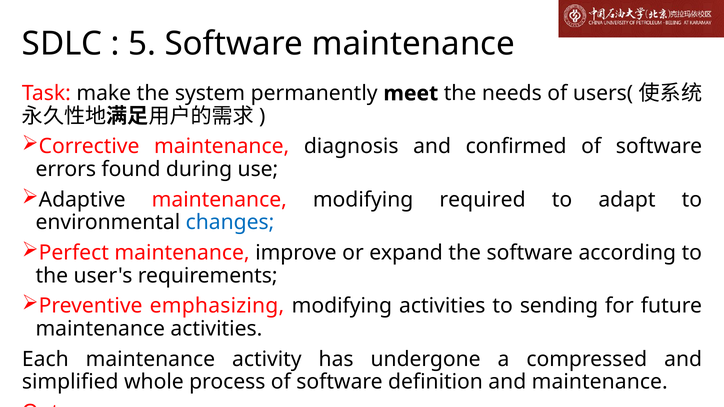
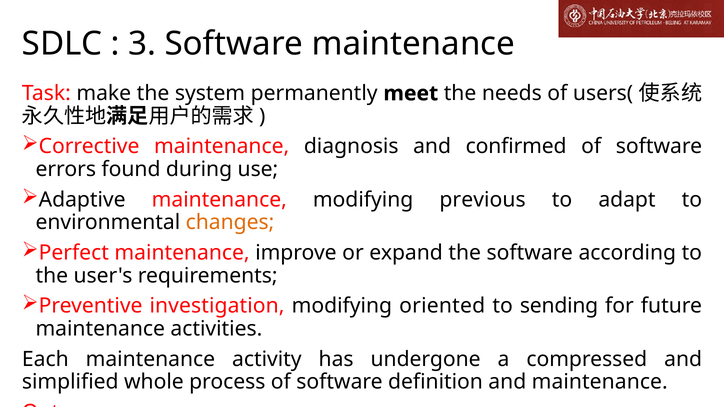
5: 5 -> 3
required: required -> previous
changes colour: blue -> orange
emphasizing: emphasizing -> investigation
modifying activities: activities -> oriented
